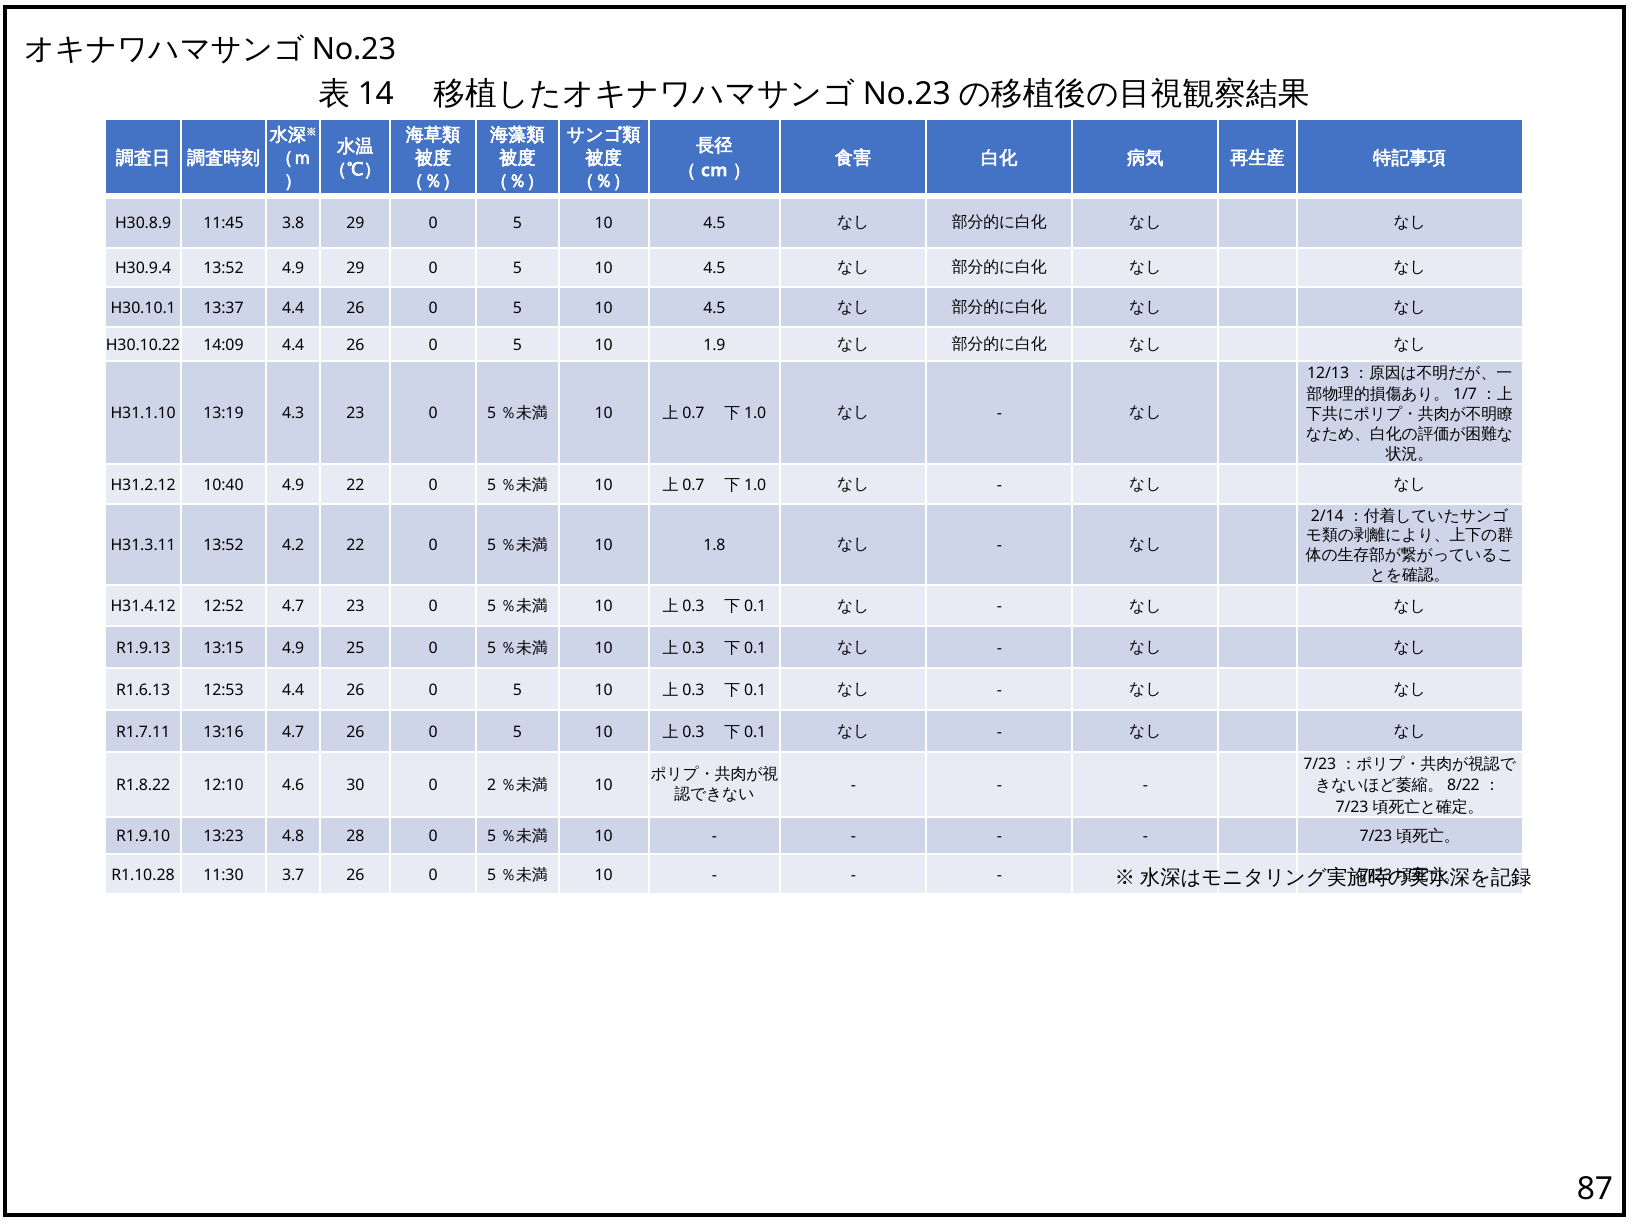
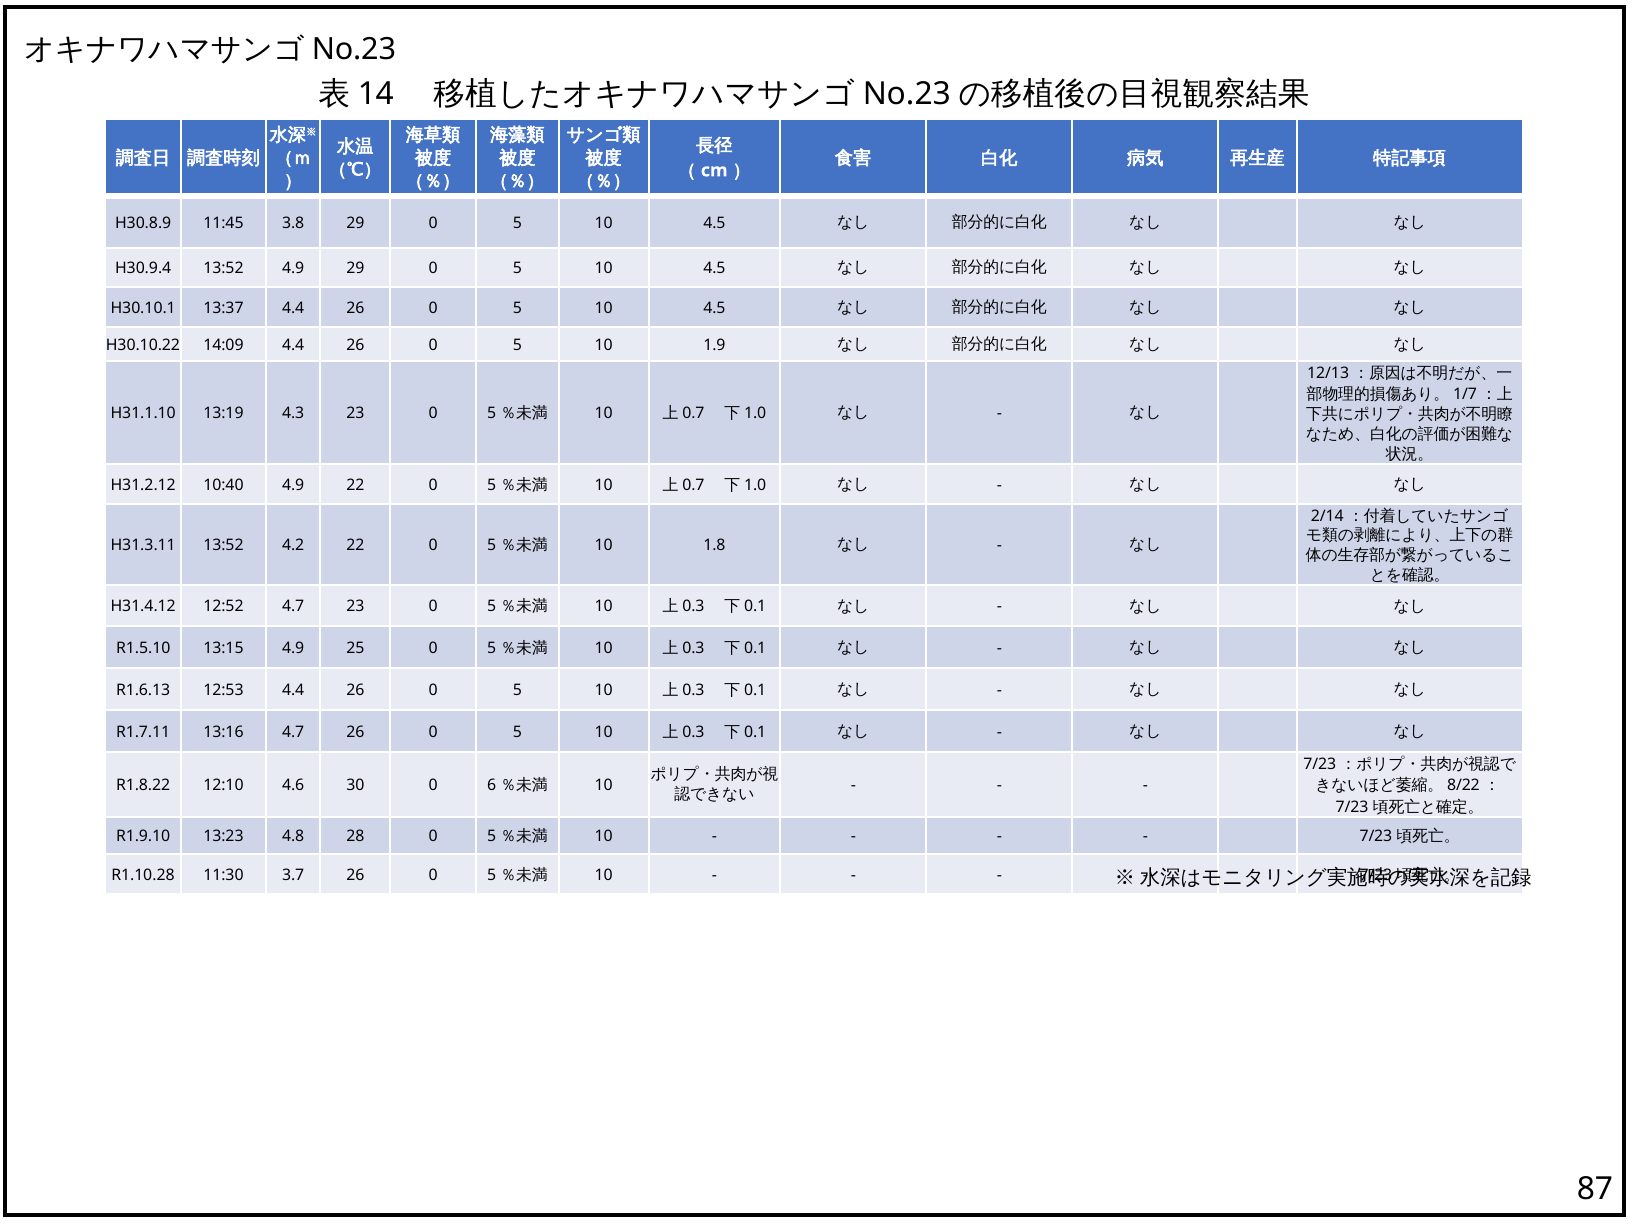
R1.9.13: R1.9.13 -> R1.5.10
2: 2 -> 6
